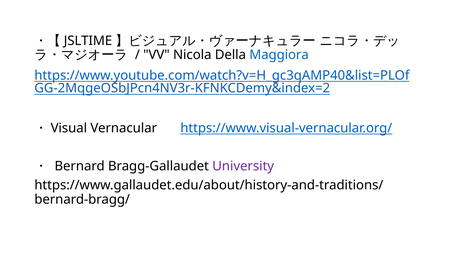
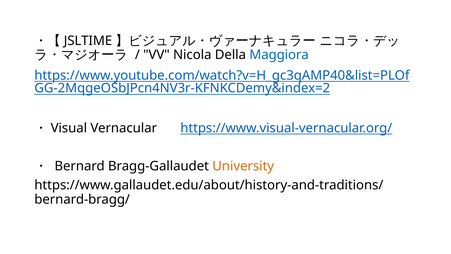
University colour: purple -> orange
